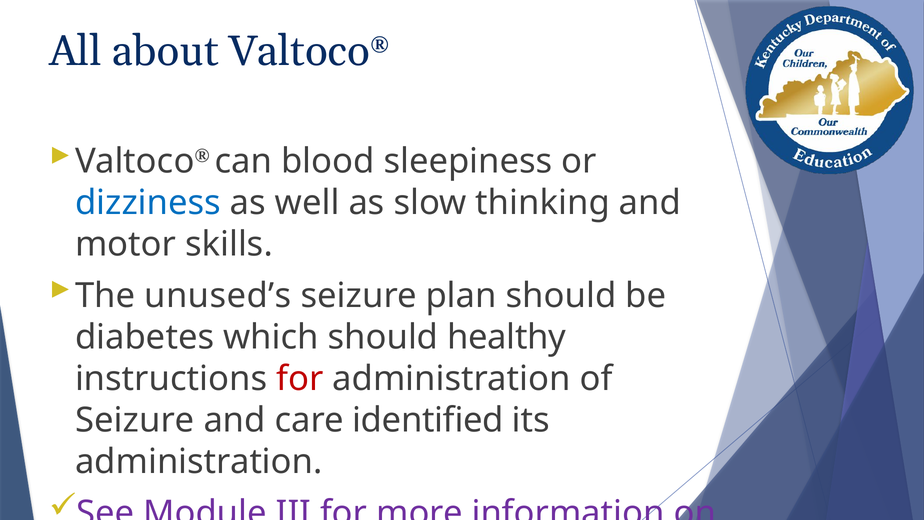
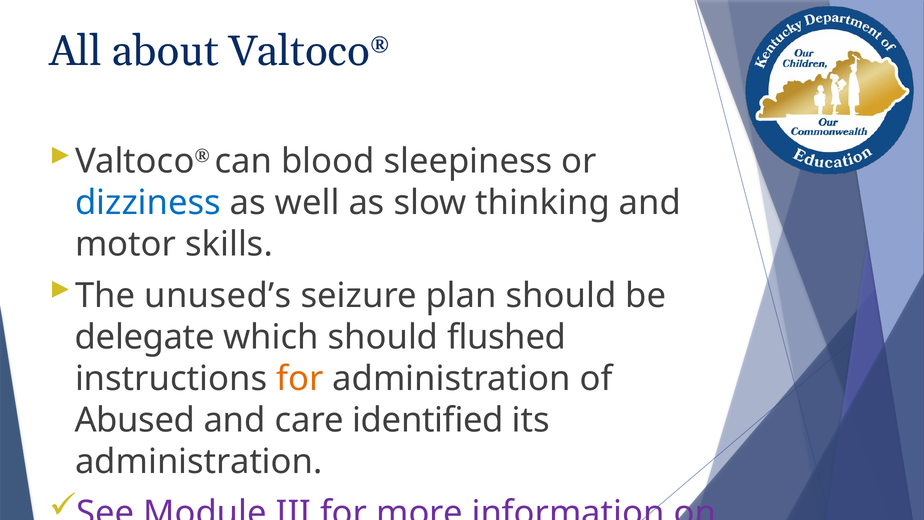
diabetes: diabetes -> delegate
healthy: healthy -> flushed
for at (300, 379) colour: red -> orange
Seizure at (135, 420): Seizure -> Abused
